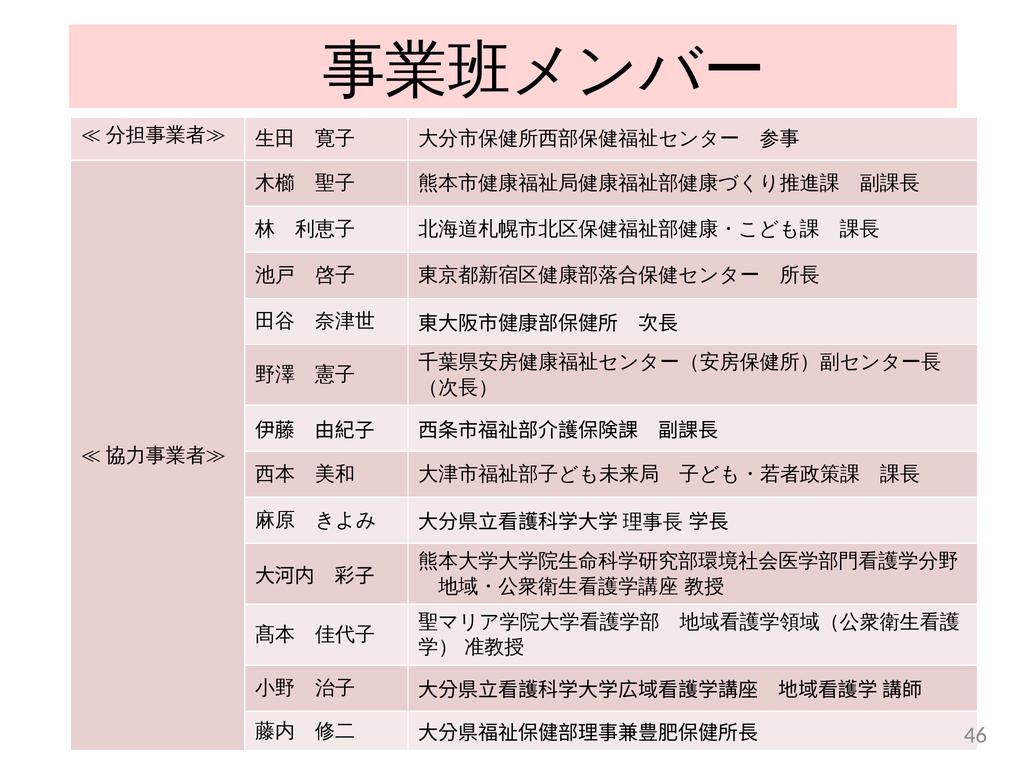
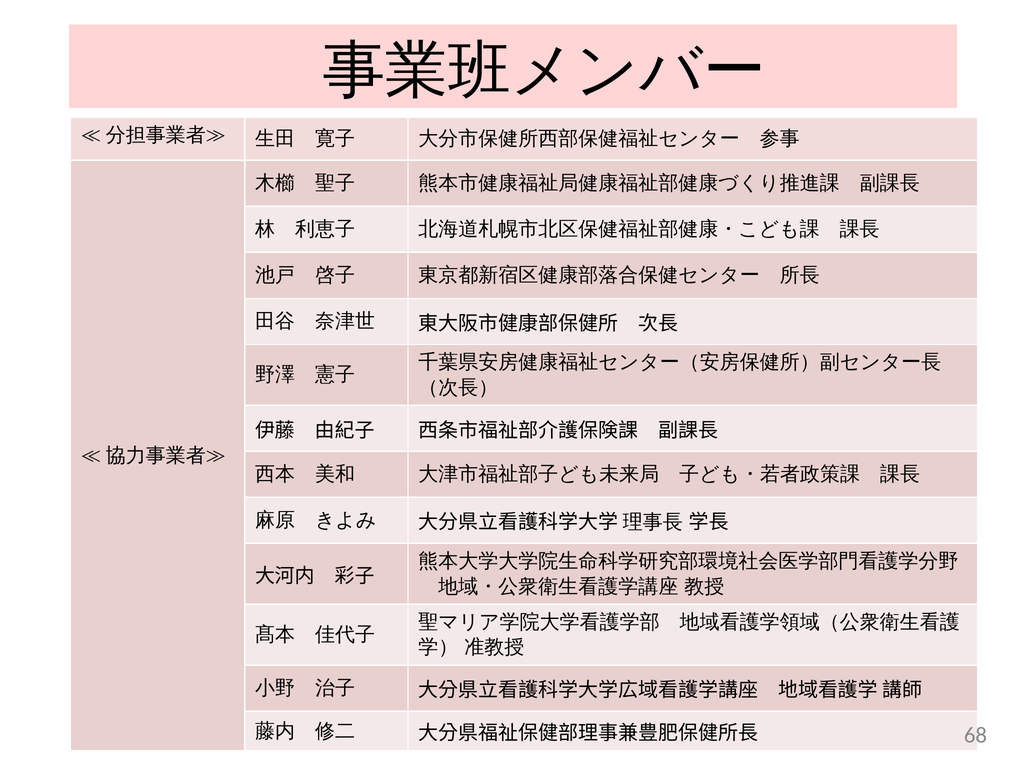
46: 46 -> 68
